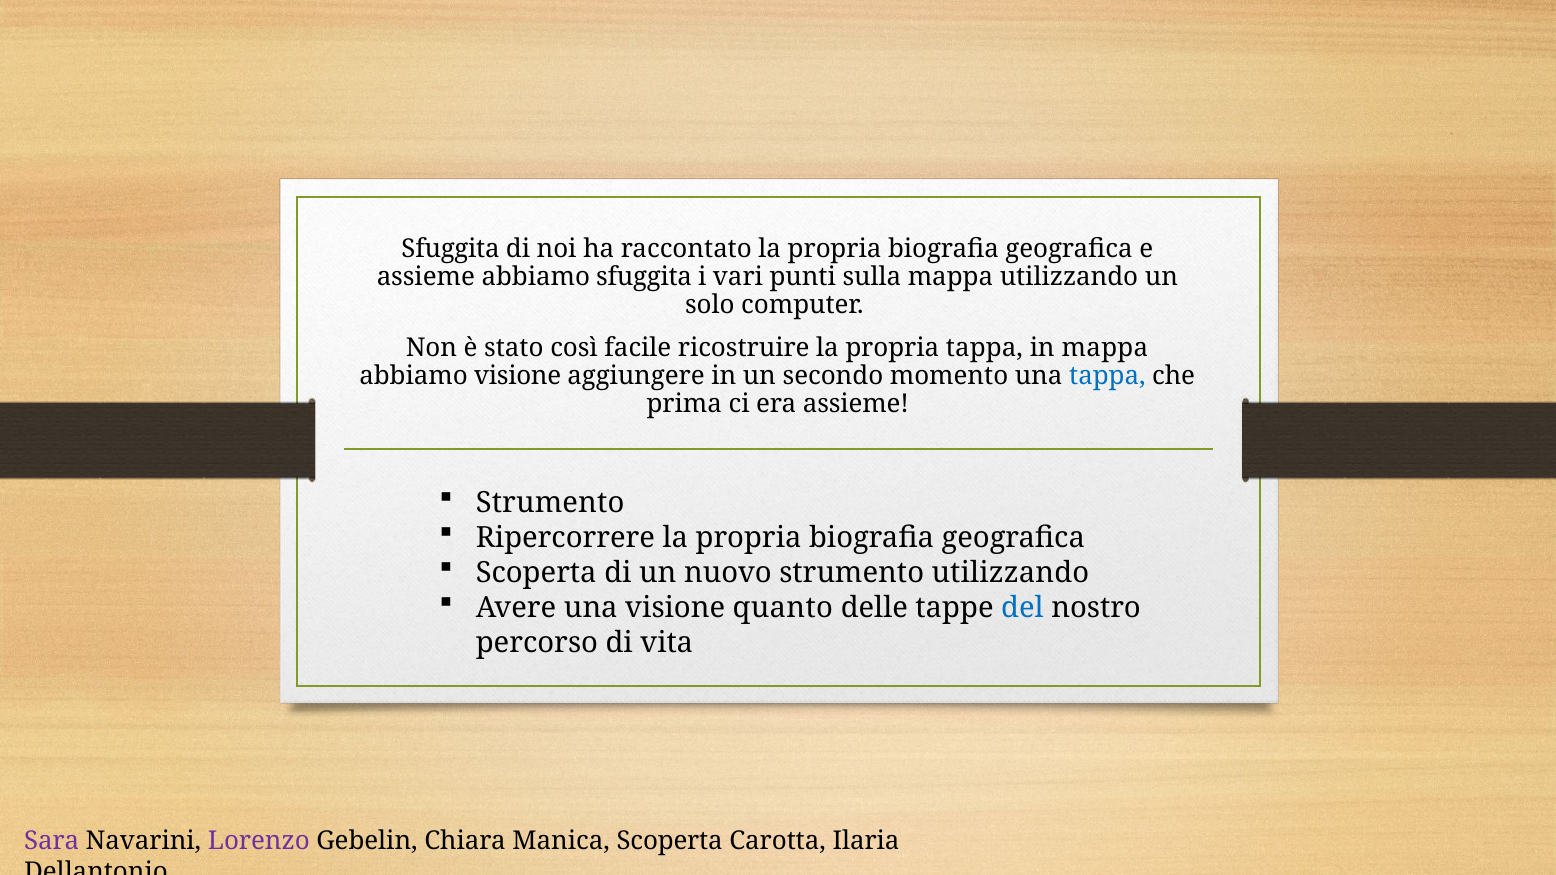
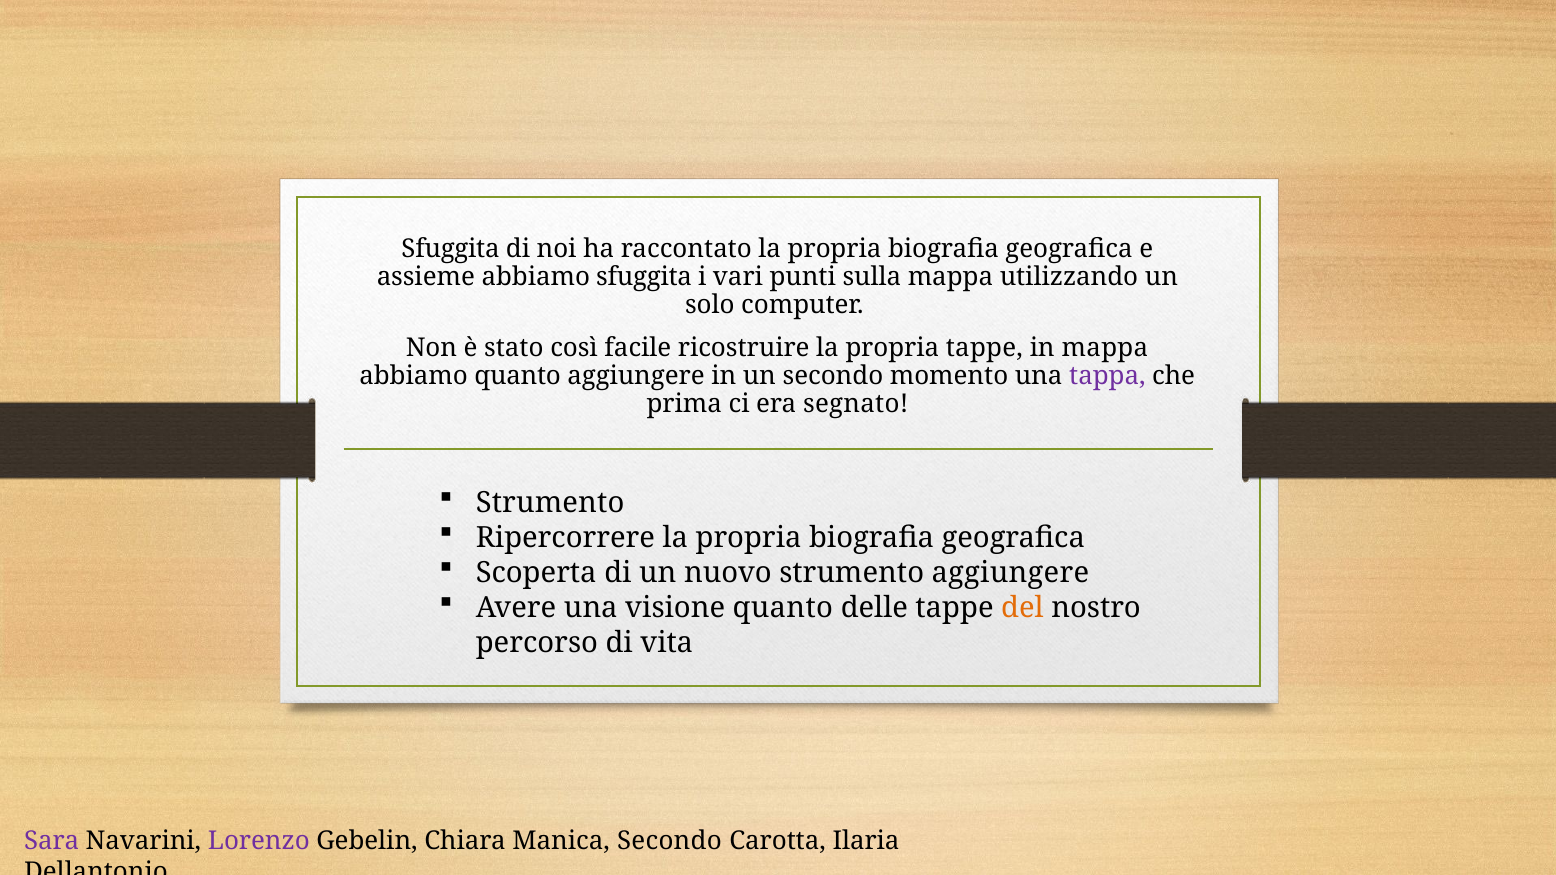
propria tappa: tappa -> tappe
abbiamo visione: visione -> quanto
tappa at (1107, 376) colour: blue -> purple
era assieme: assieme -> segnato
strumento utilizzando: utilizzando -> aggiungere
del colour: blue -> orange
Manica Scoperta: Scoperta -> Secondo
